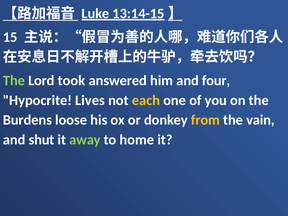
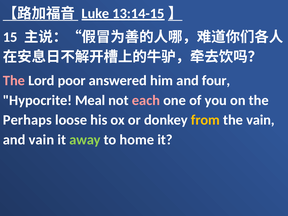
The at (14, 81) colour: light green -> pink
took: took -> poor
Lives: Lives -> Meal
each colour: yellow -> pink
Burdens: Burdens -> Perhaps
and shut: shut -> vain
